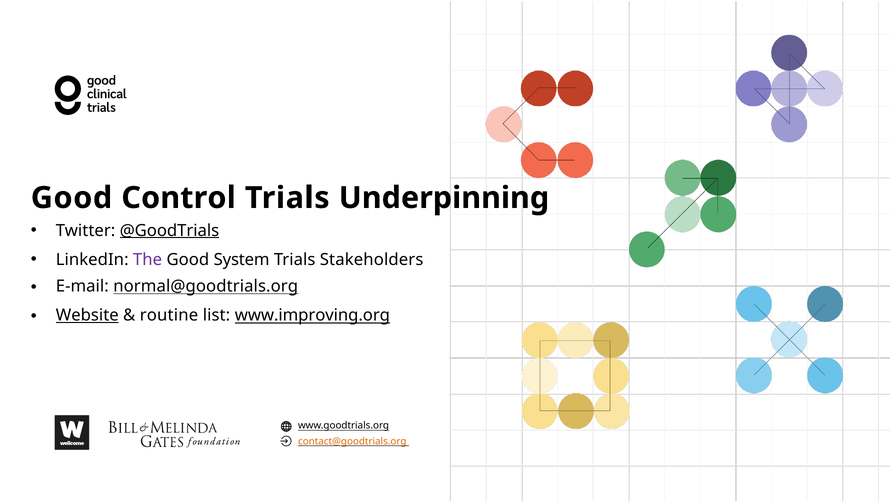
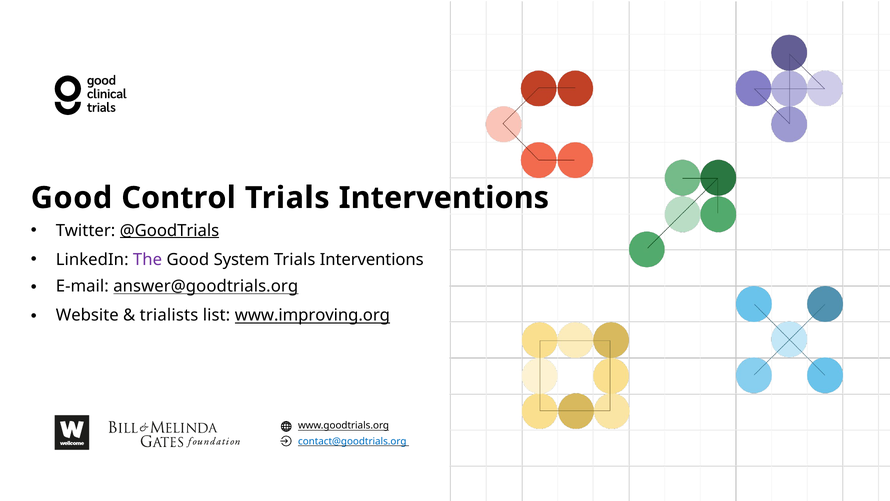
Underpinning at (444, 198): Underpinning -> Interventions
Stakeholders at (372, 260): Stakeholders -> Interventions
normal@goodtrials.org: normal@goodtrials.org -> answer@goodtrials.org
Website underline: present -> none
routine: routine -> trialists
contact@goodtrials.org colour: orange -> blue
